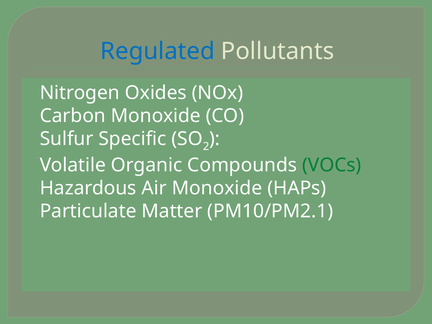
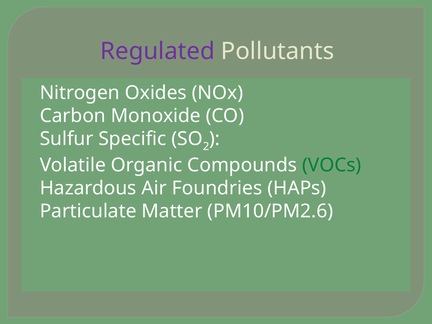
Regulated colour: blue -> purple
Air Monoxide: Monoxide -> Foundries
PM10/PM2.1: PM10/PM2.1 -> PM10/PM2.6
